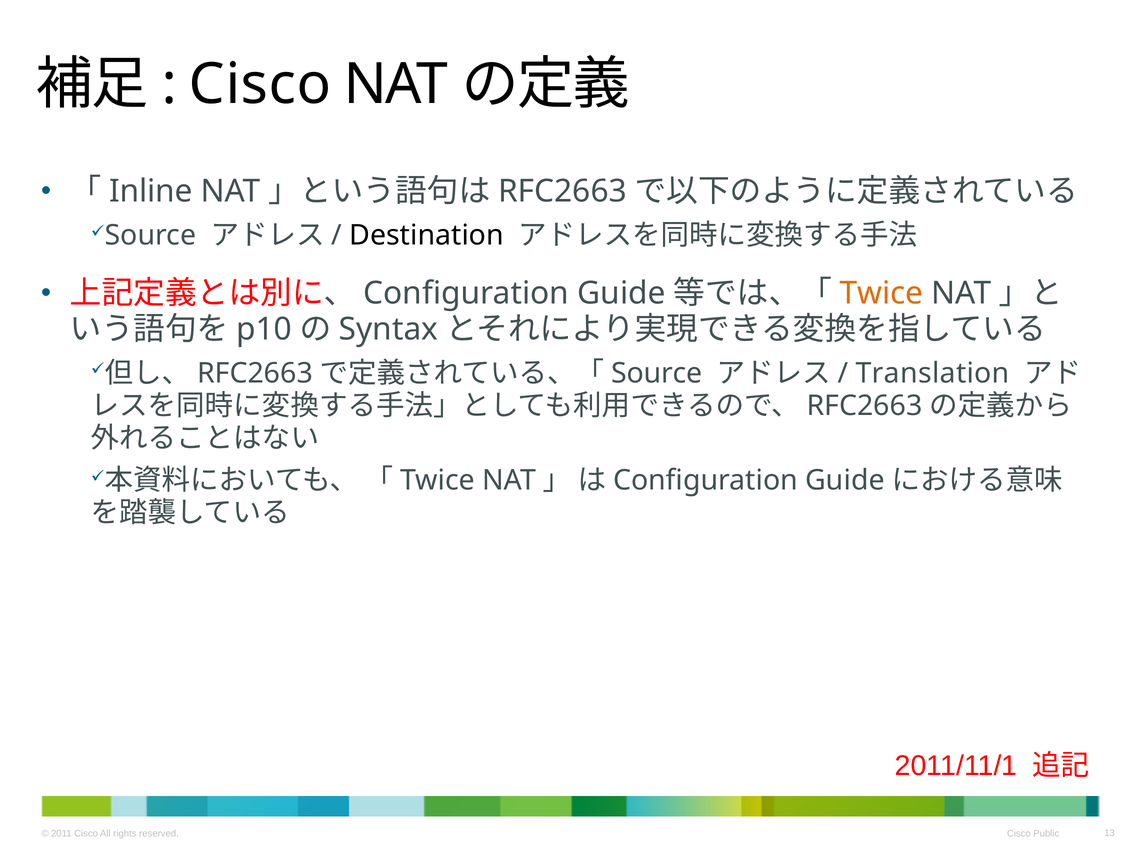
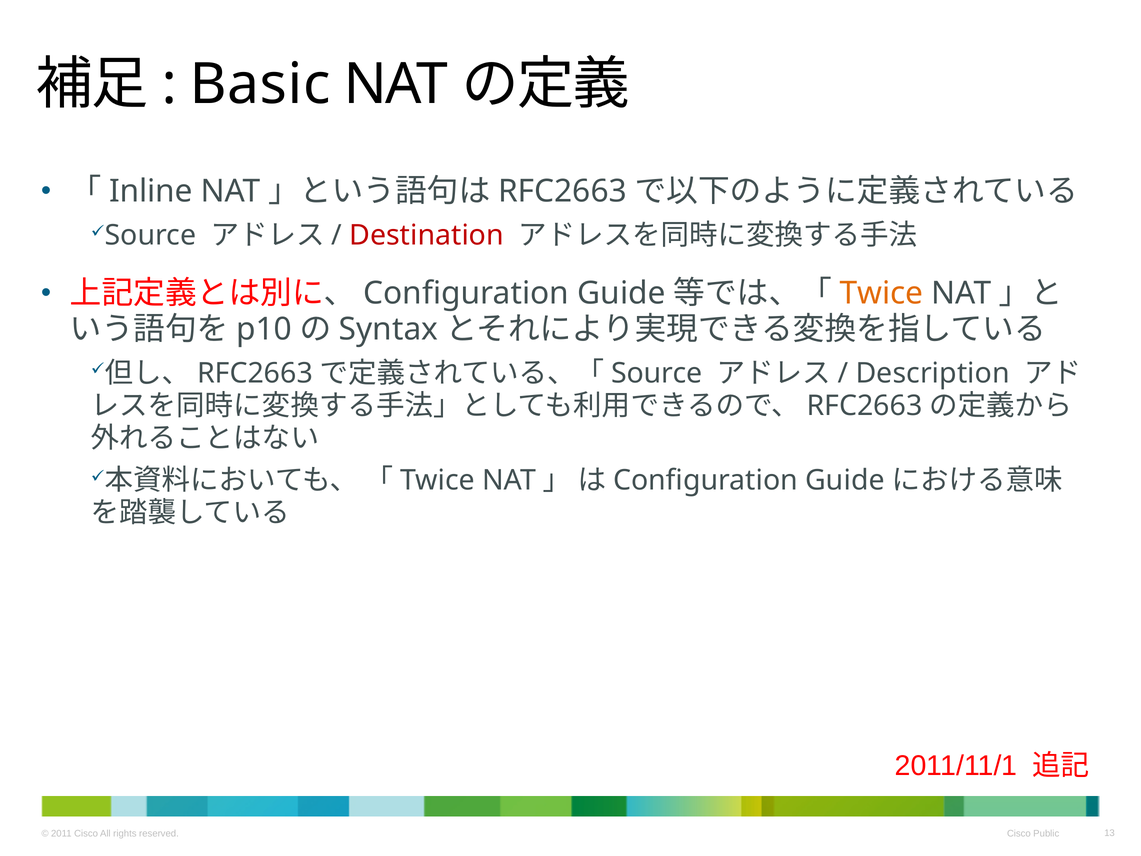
Cisco at (260, 84): Cisco -> Basic
Destination colour: black -> red
Translation: Translation -> Description
